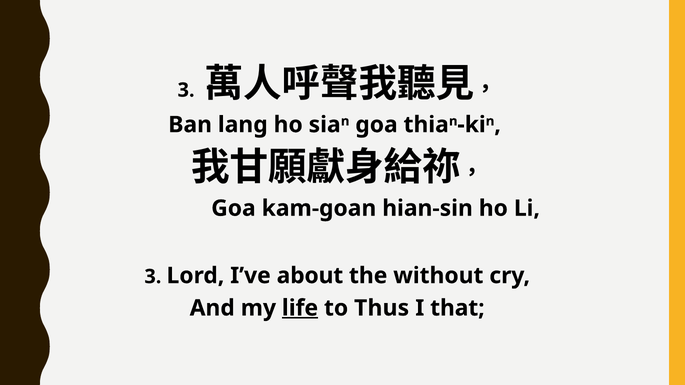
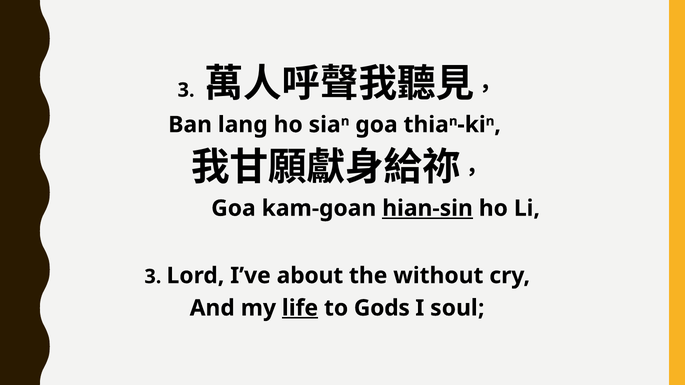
hian-sin underline: none -> present
Thus: Thus -> Gods
that: that -> soul
